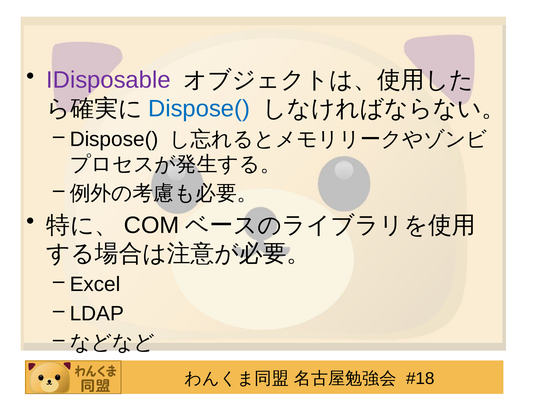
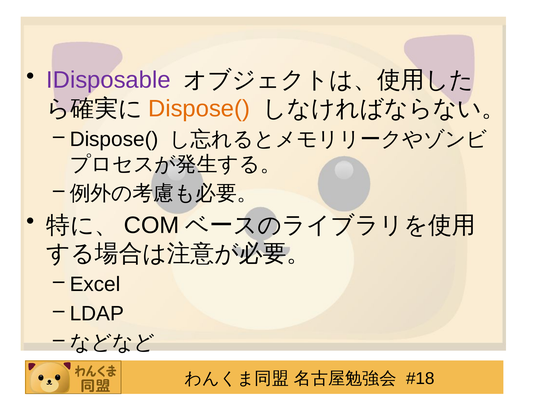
Dispose( at (199, 109) colour: blue -> orange
